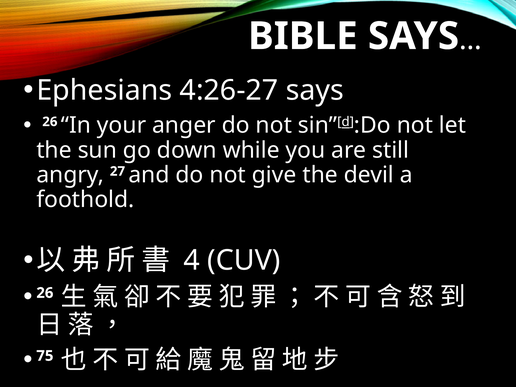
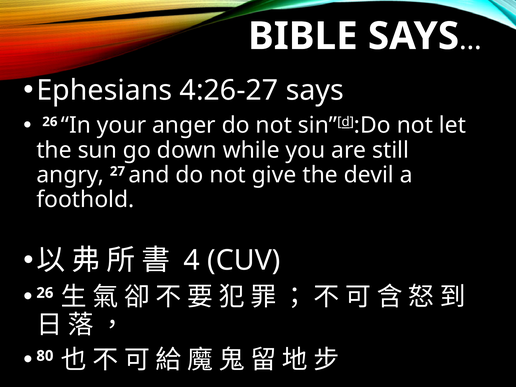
75: 75 -> 80
